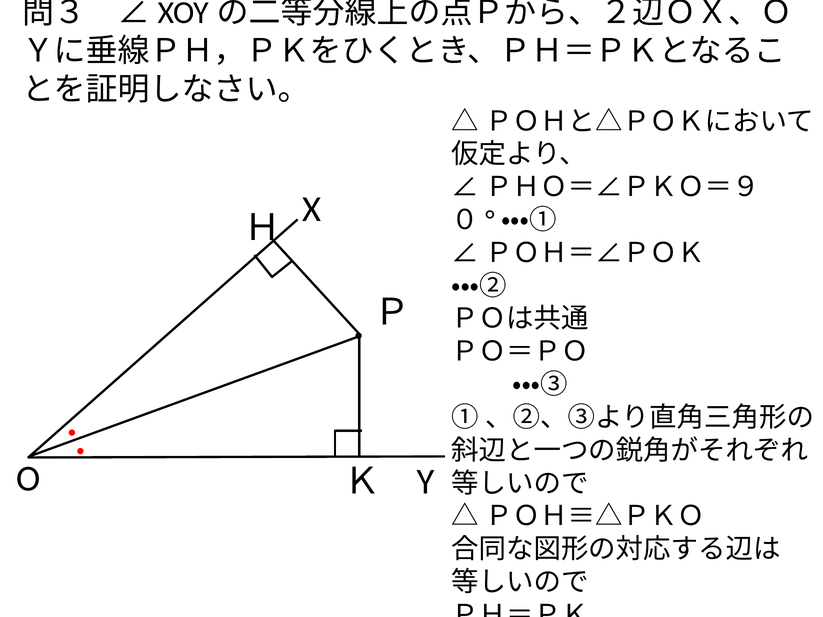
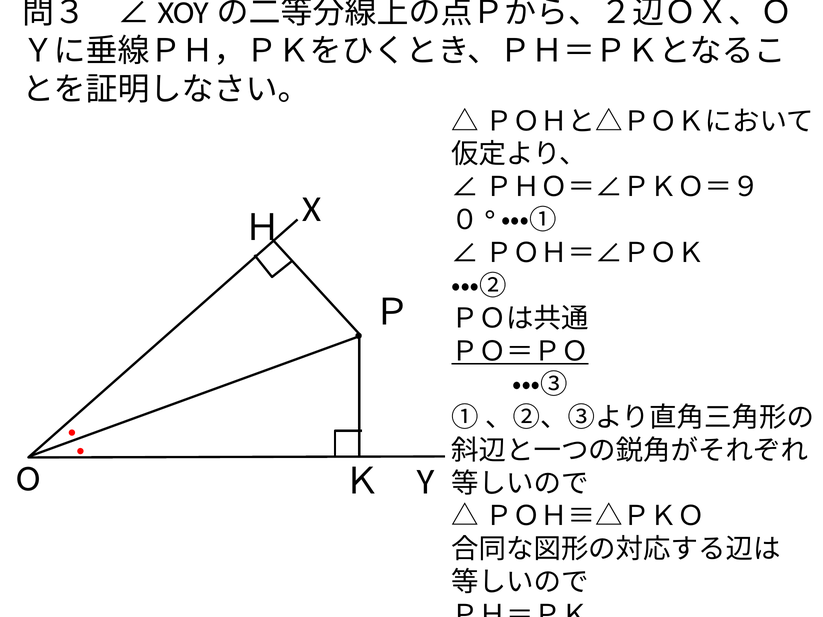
ＰＯ＝ＰＯ underline: none -> present
